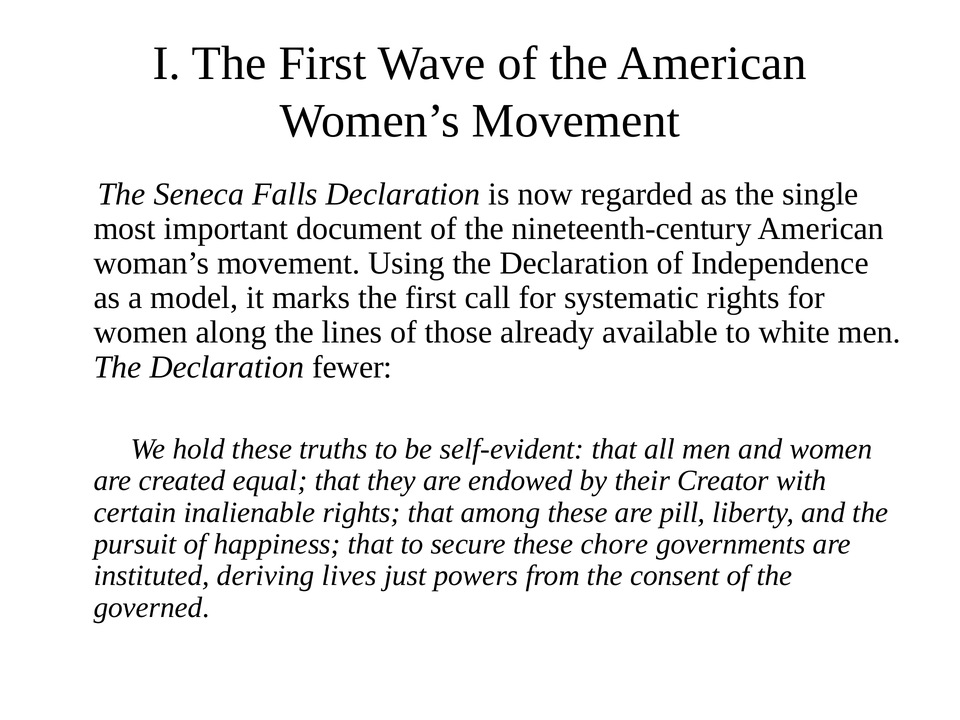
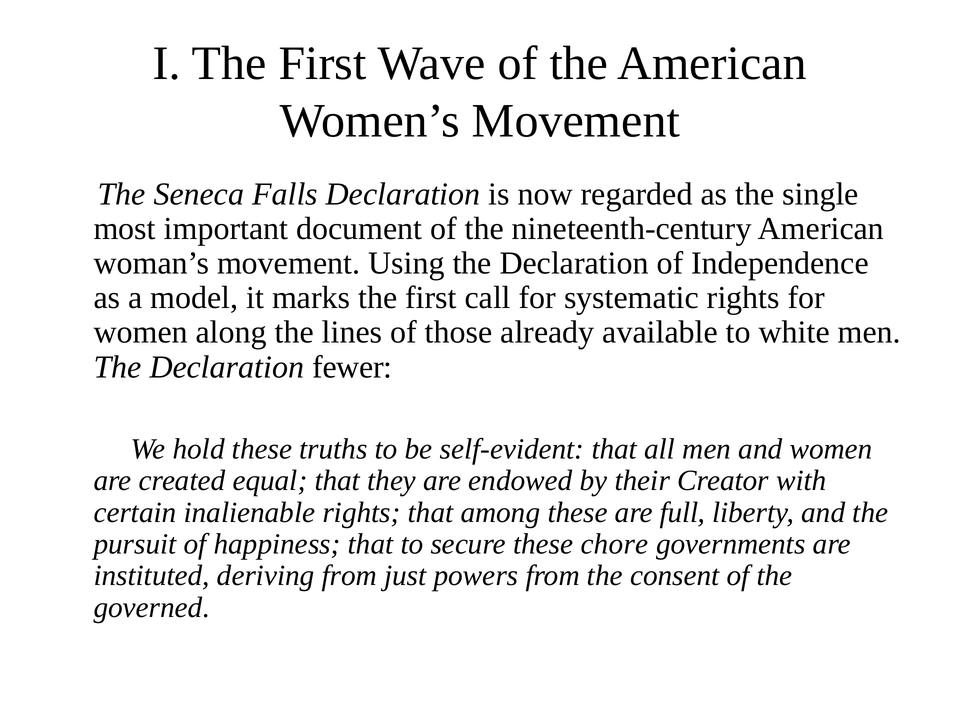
pill: pill -> full
deriving lives: lives -> from
